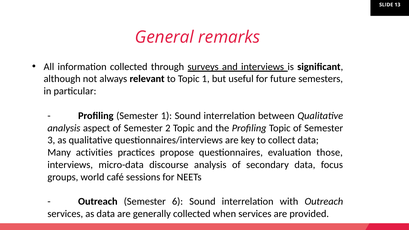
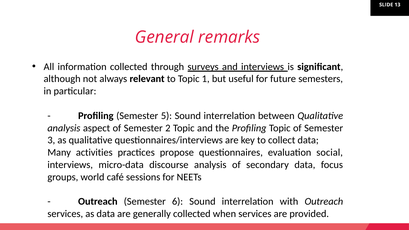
Semester 1: 1 -> 5
those: those -> social
